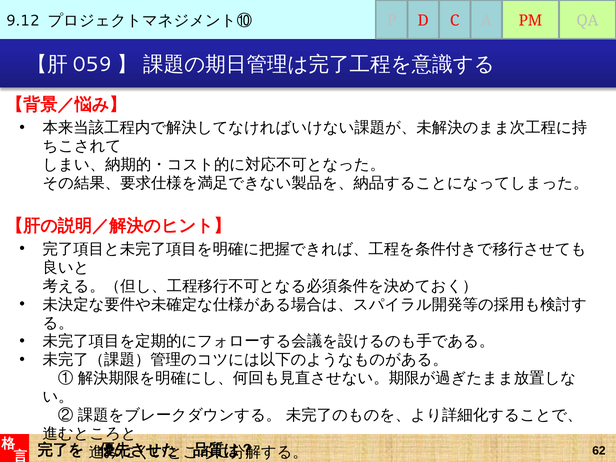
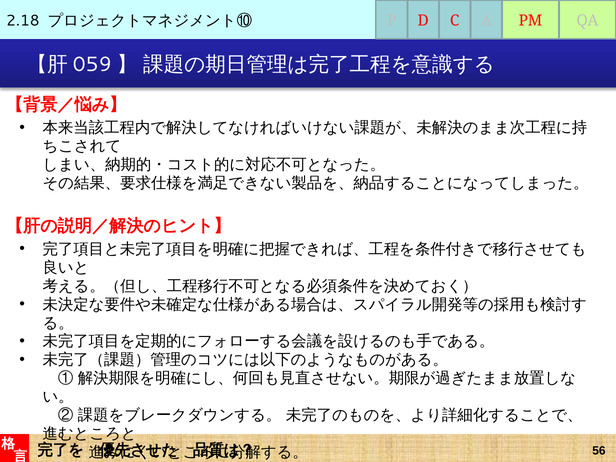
9.12: 9.12 -> 2.18
62: 62 -> 56
